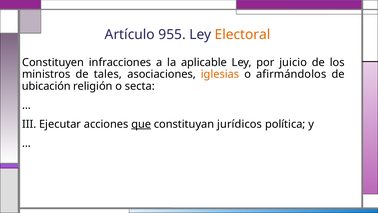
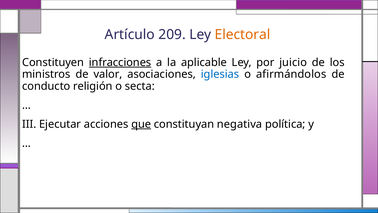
955: 955 -> 209
infracciones underline: none -> present
tales: tales -> valor
iglesias colour: orange -> blue
ubicación: ubicación -> conducto
jurídicos: jurídicos -> negativa
